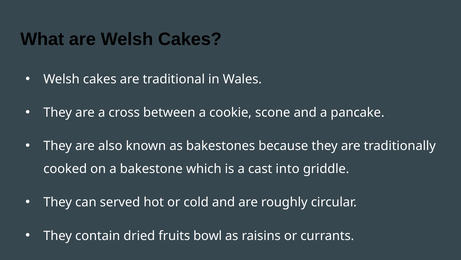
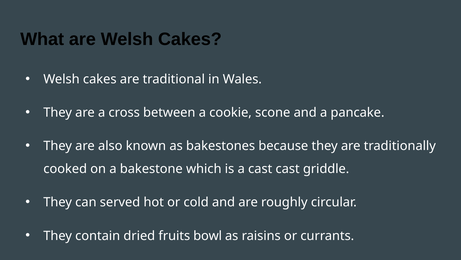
cast into: into -> cast
